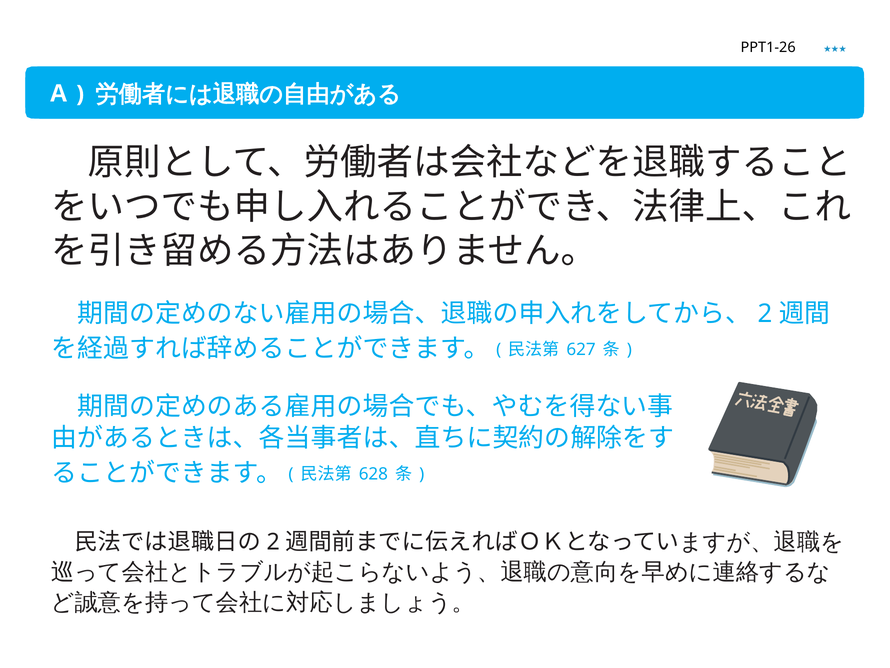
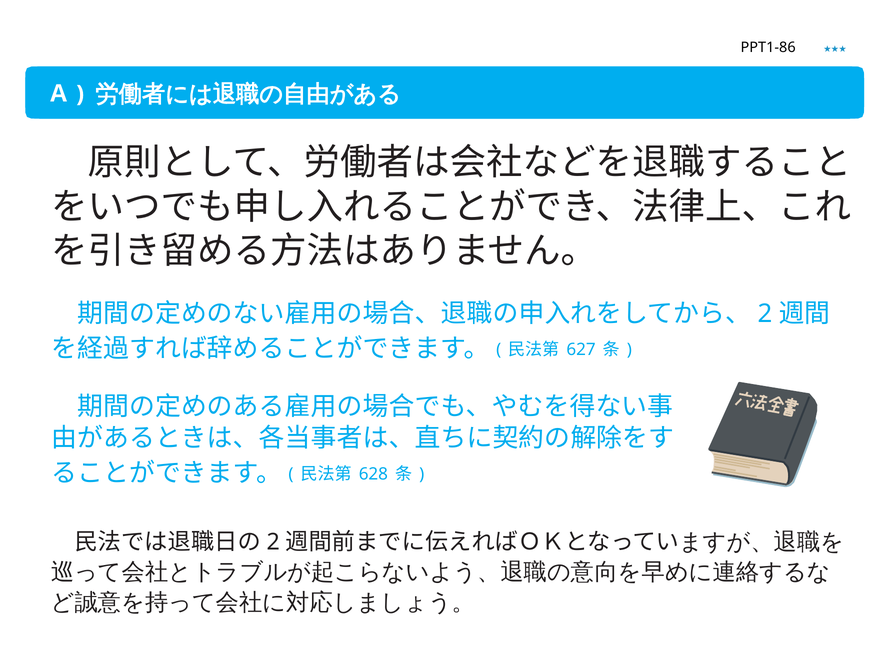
PPT1-26: PPT1-26 -> PPT1-86
